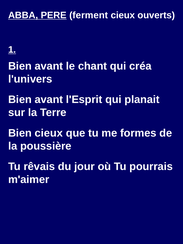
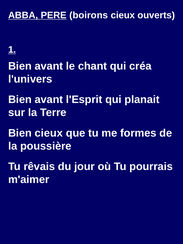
ferment: ferment -> boirons
